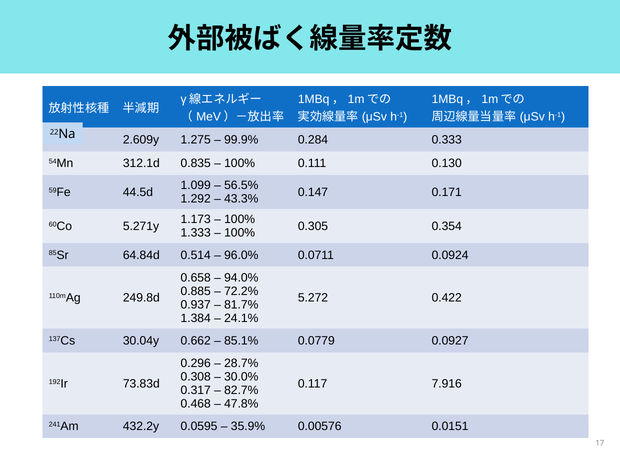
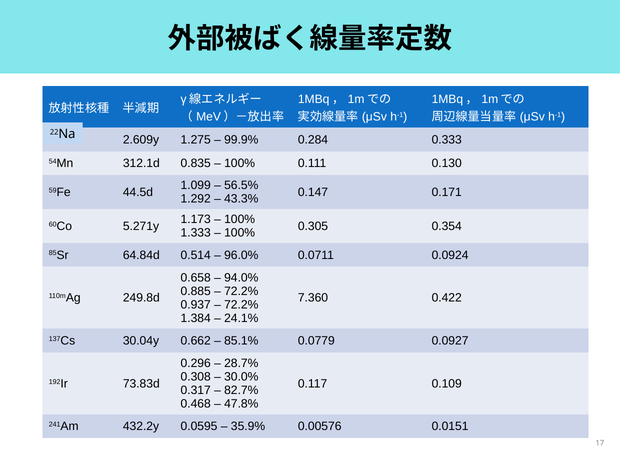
5.272: 5.272 -> 7.360
81.7% at (241, 305): 81.7% -> 72.2%
7.916: 7.916 -> 0.109
